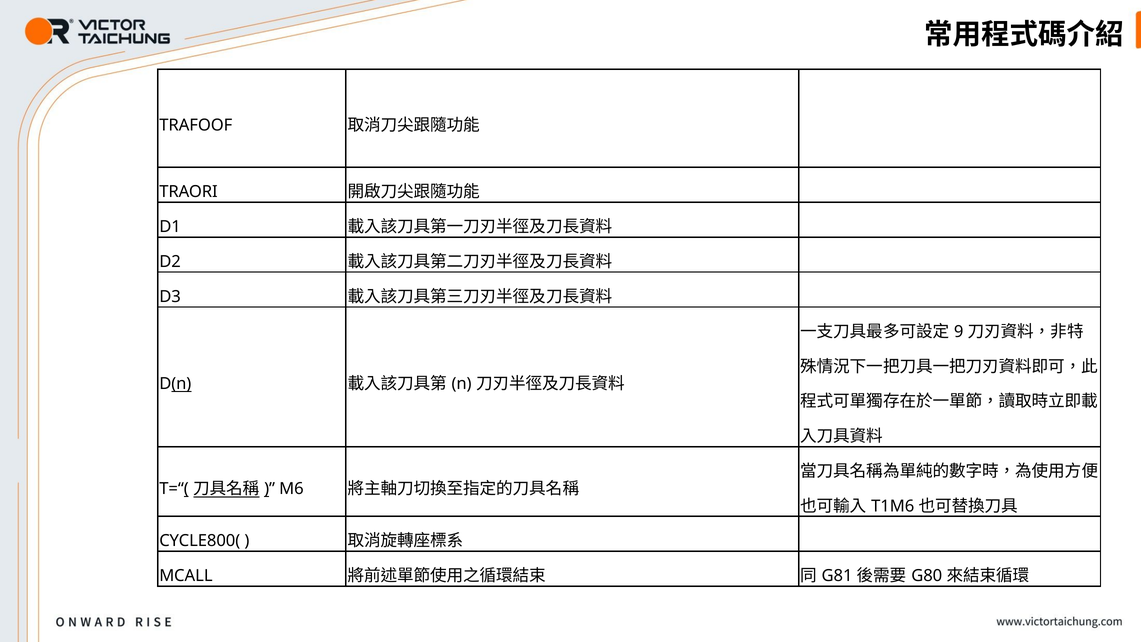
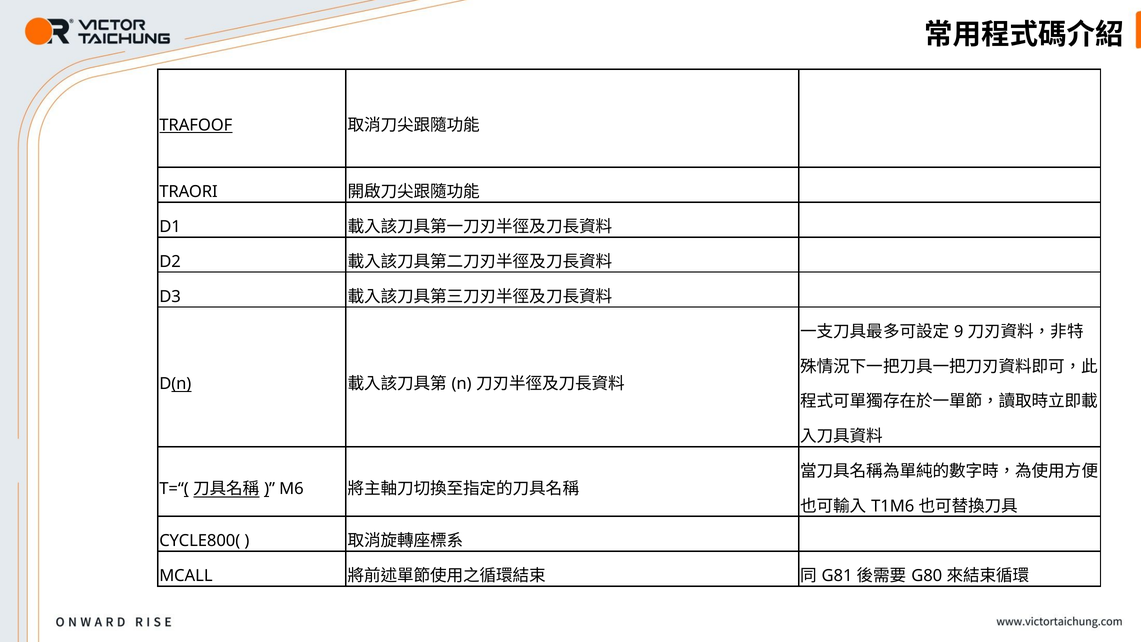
TRAFOOF underline: none -> present
